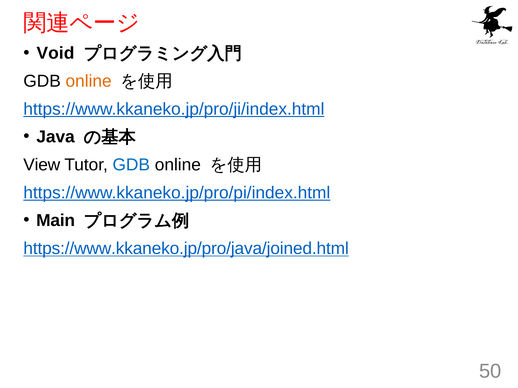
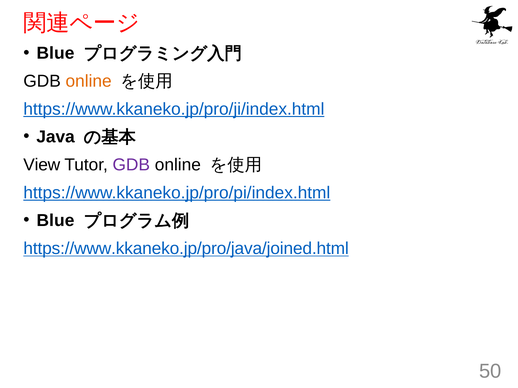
Void at (55, 53): Void -> Blue
GDB at (131, 165) colour: blue -> purple
Main at (56, 221): Main -> Blue
